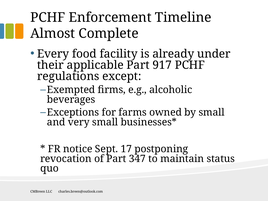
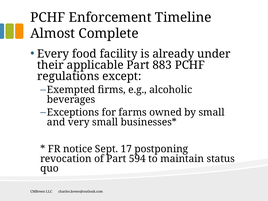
917: 917 -> 883
347: 347 -> 594
